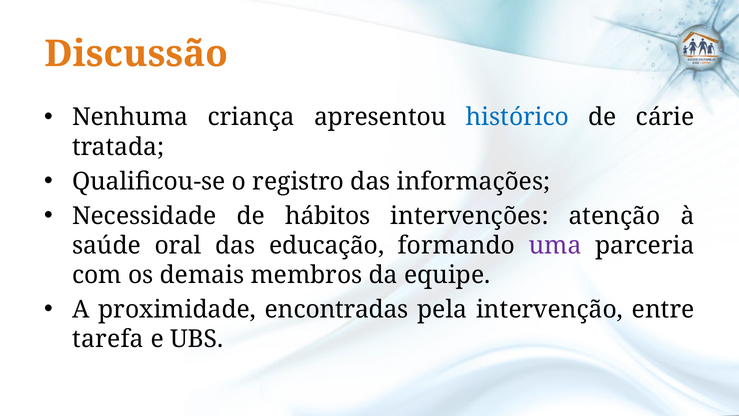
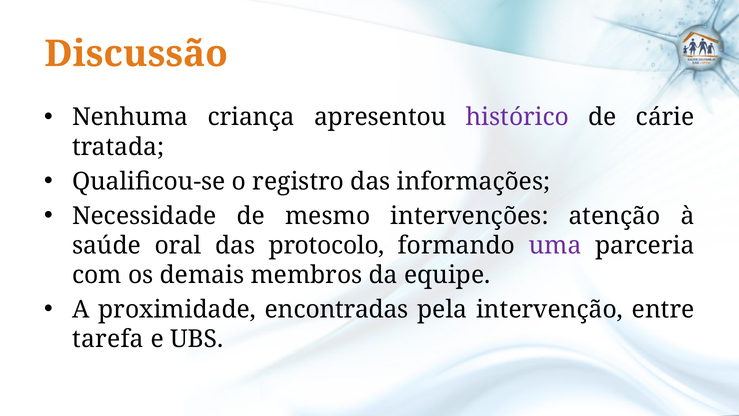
histórico colour: blue -> purple
hábitos: hábitos -> mesmo
educação: educação -> protocolo
